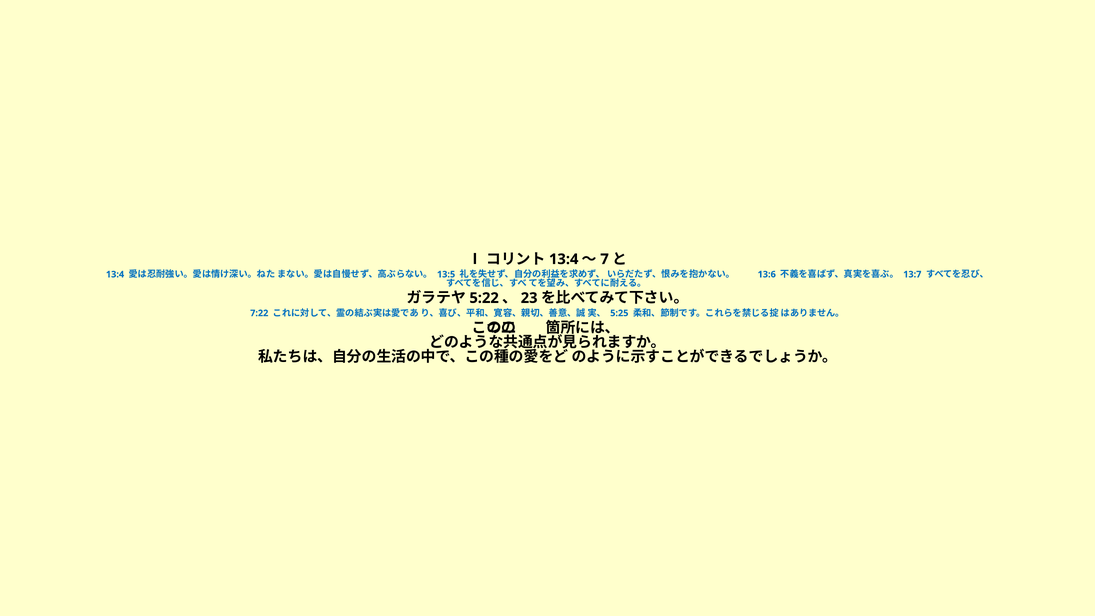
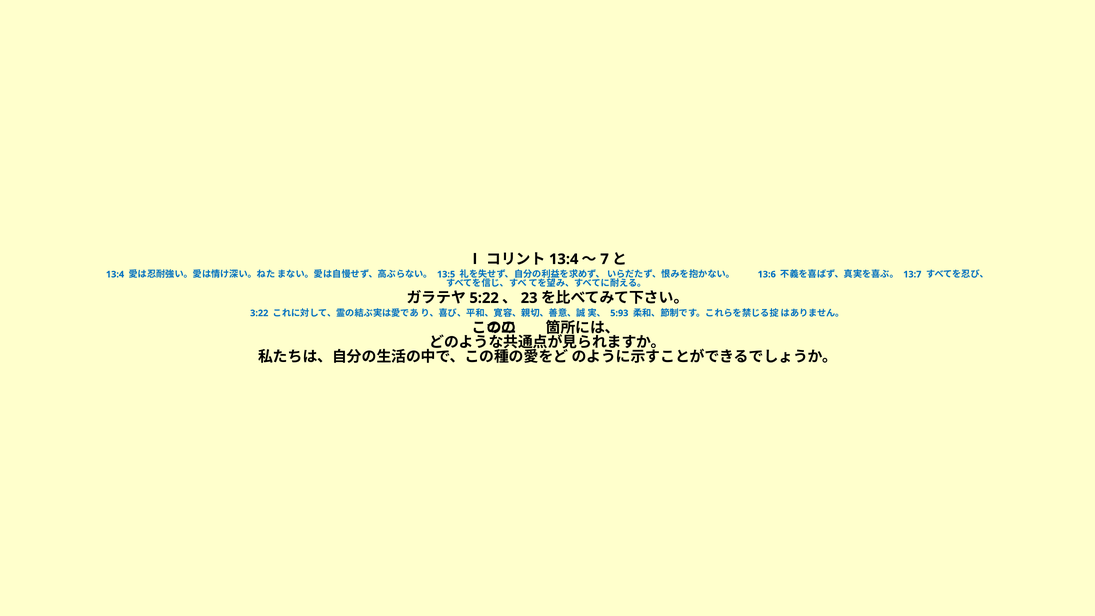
7:22: 7:22 -> 3:22
5:25: 5:25 -> 5:93
